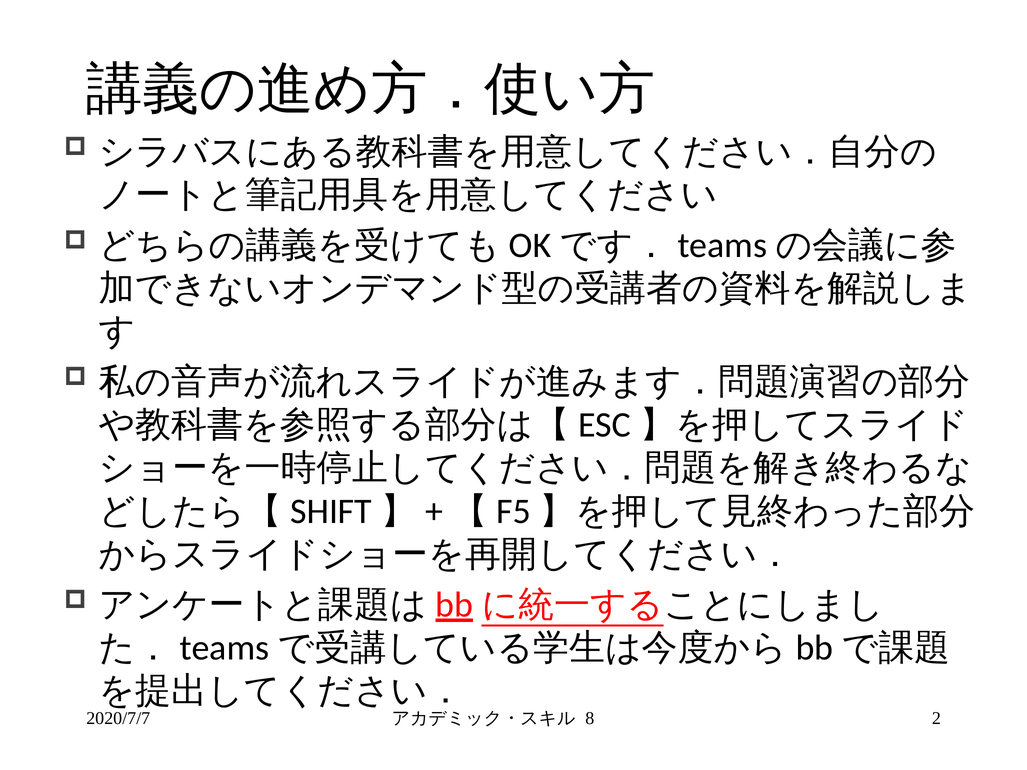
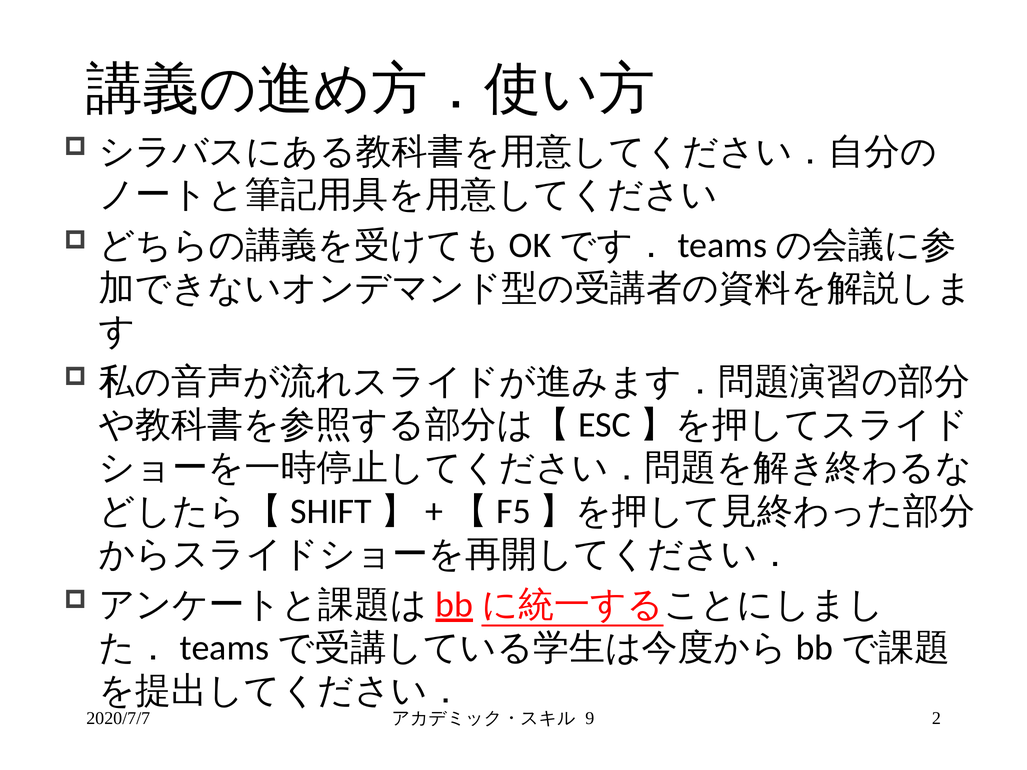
8: 8 -> 9
